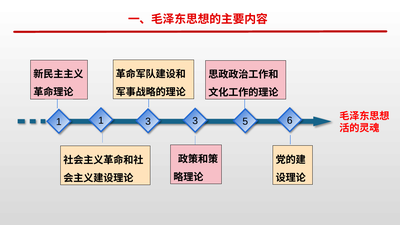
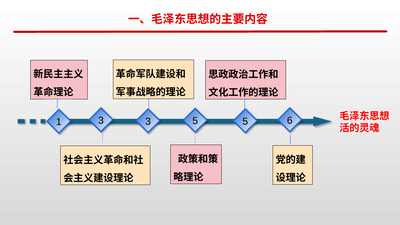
1 1: 1 -> 3
3 3: 3 -> 5
